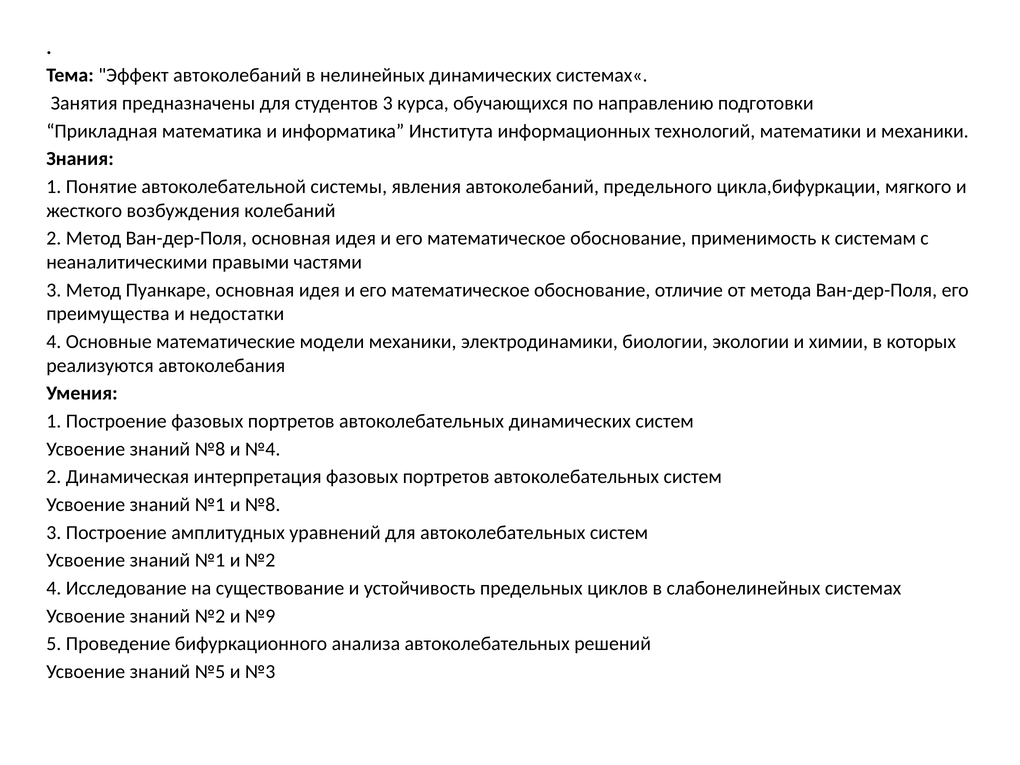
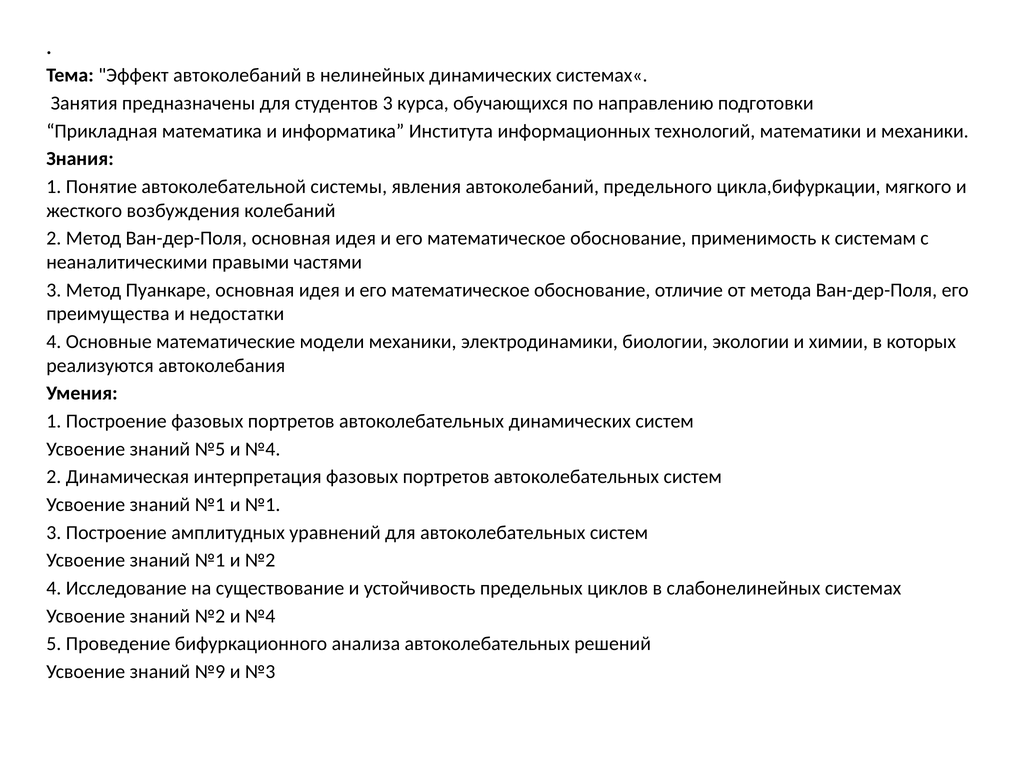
знаний №8: №8 -> №5
и №8: №8 -> №1
№2 и №9: №9 -> №4
№5: №5 -> №9
